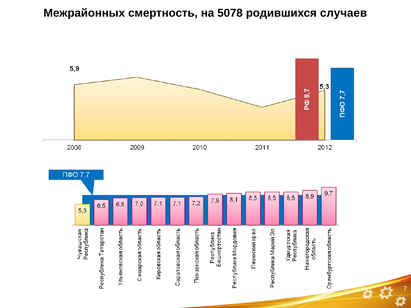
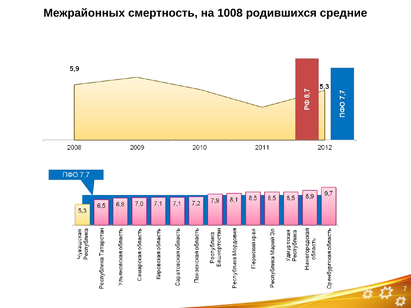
5078: 5078 -> 1008
случаев: случаев -> средние
